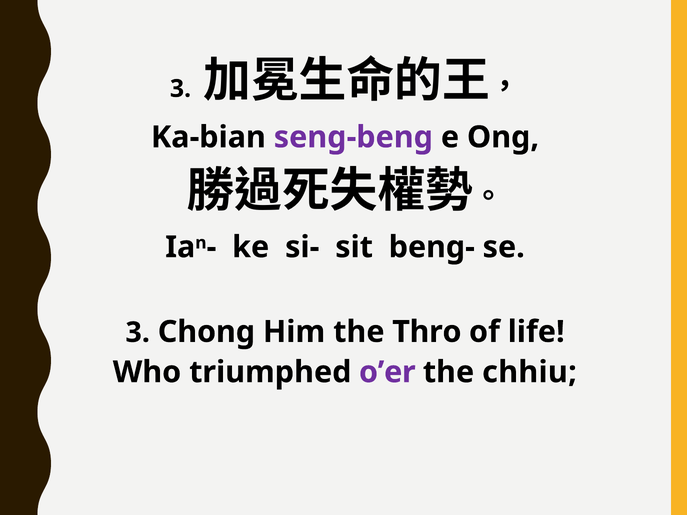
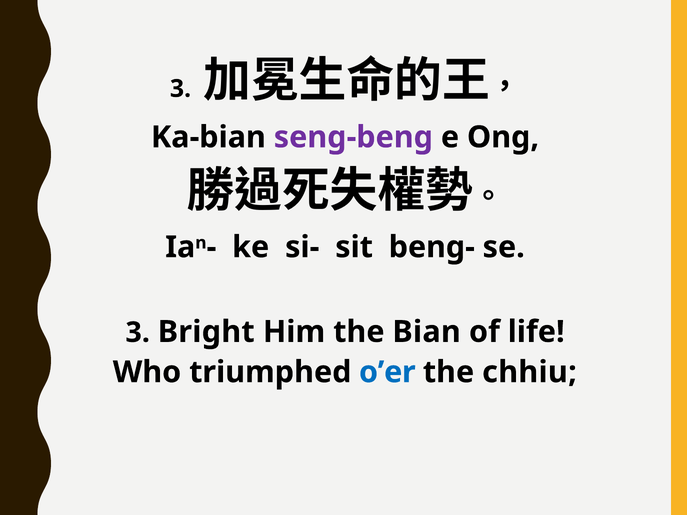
Chong: Chong -> Bright
Thro: Thro -> Bian
o’er colour: purple -> blue
